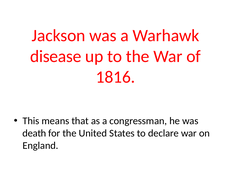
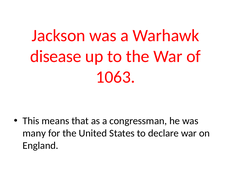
1816: 1816 -> 1063
death: death -> many
